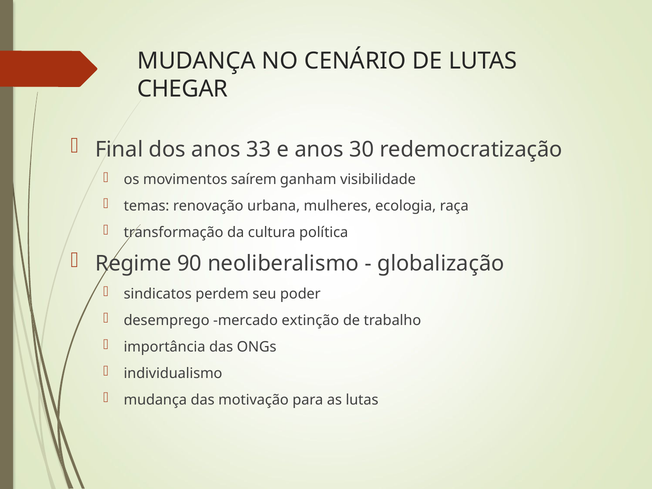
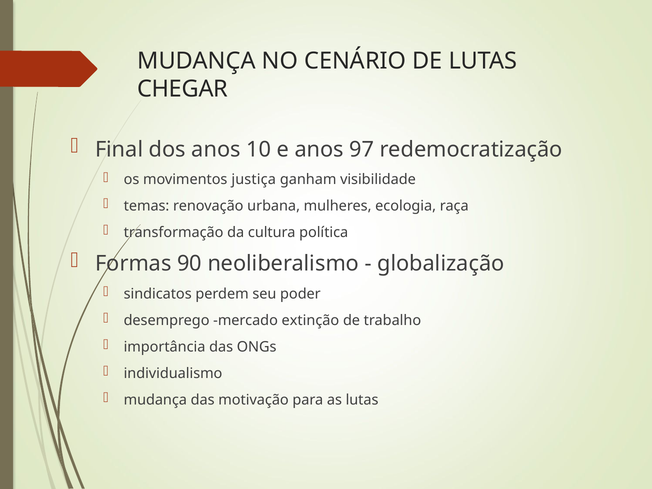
33: 33 -> 10
30: 30 -> 97
saírem: saírem -> justiça
Regime: Regime -> Formas
